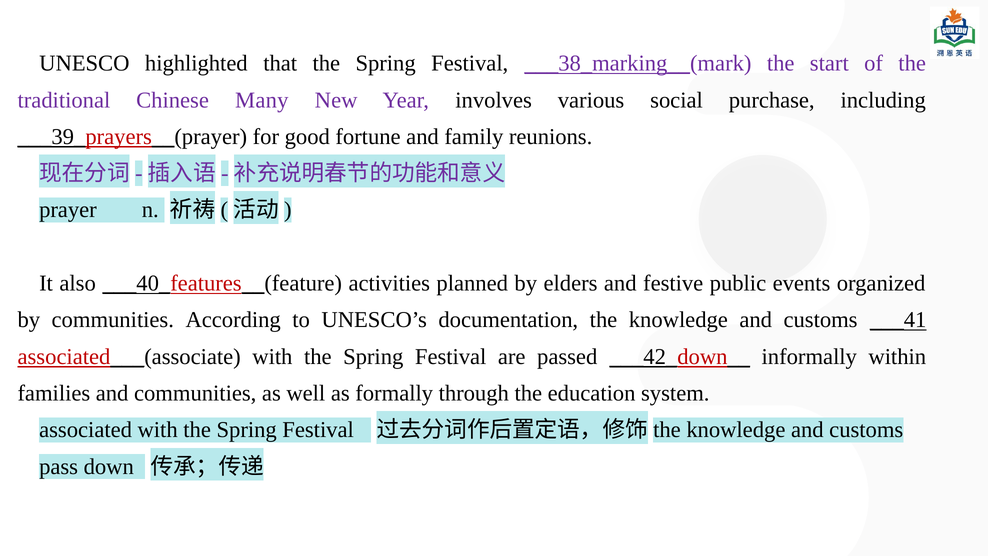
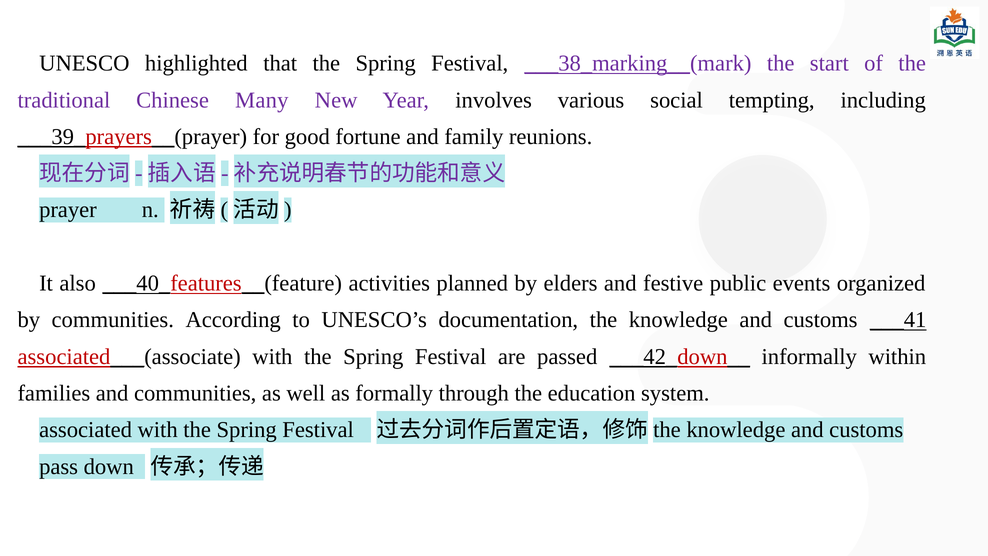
purchase: purchase -> tempting
